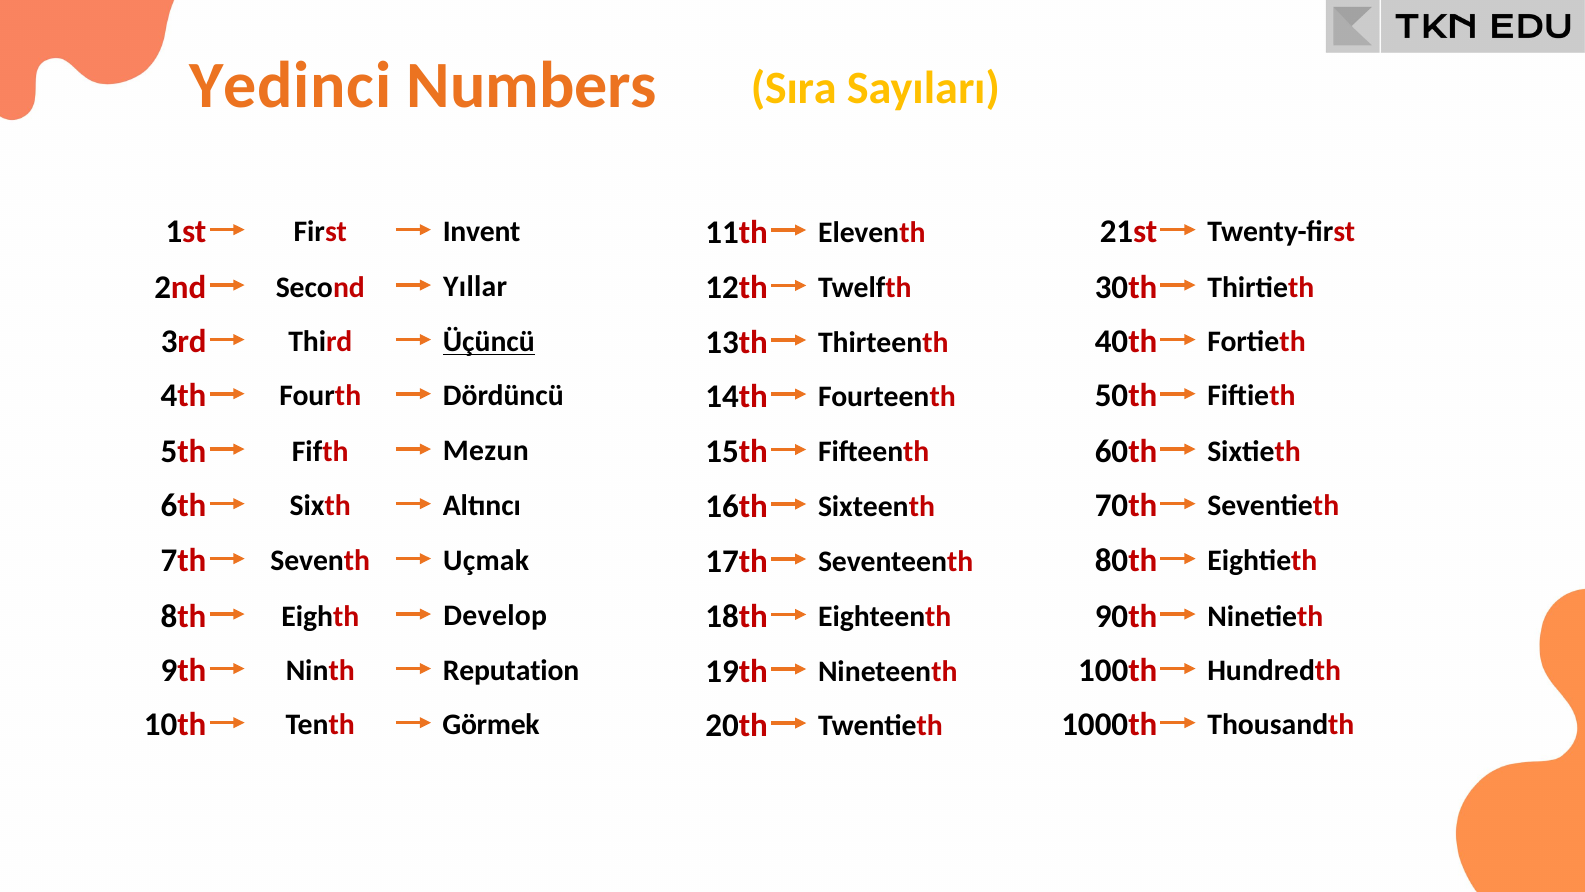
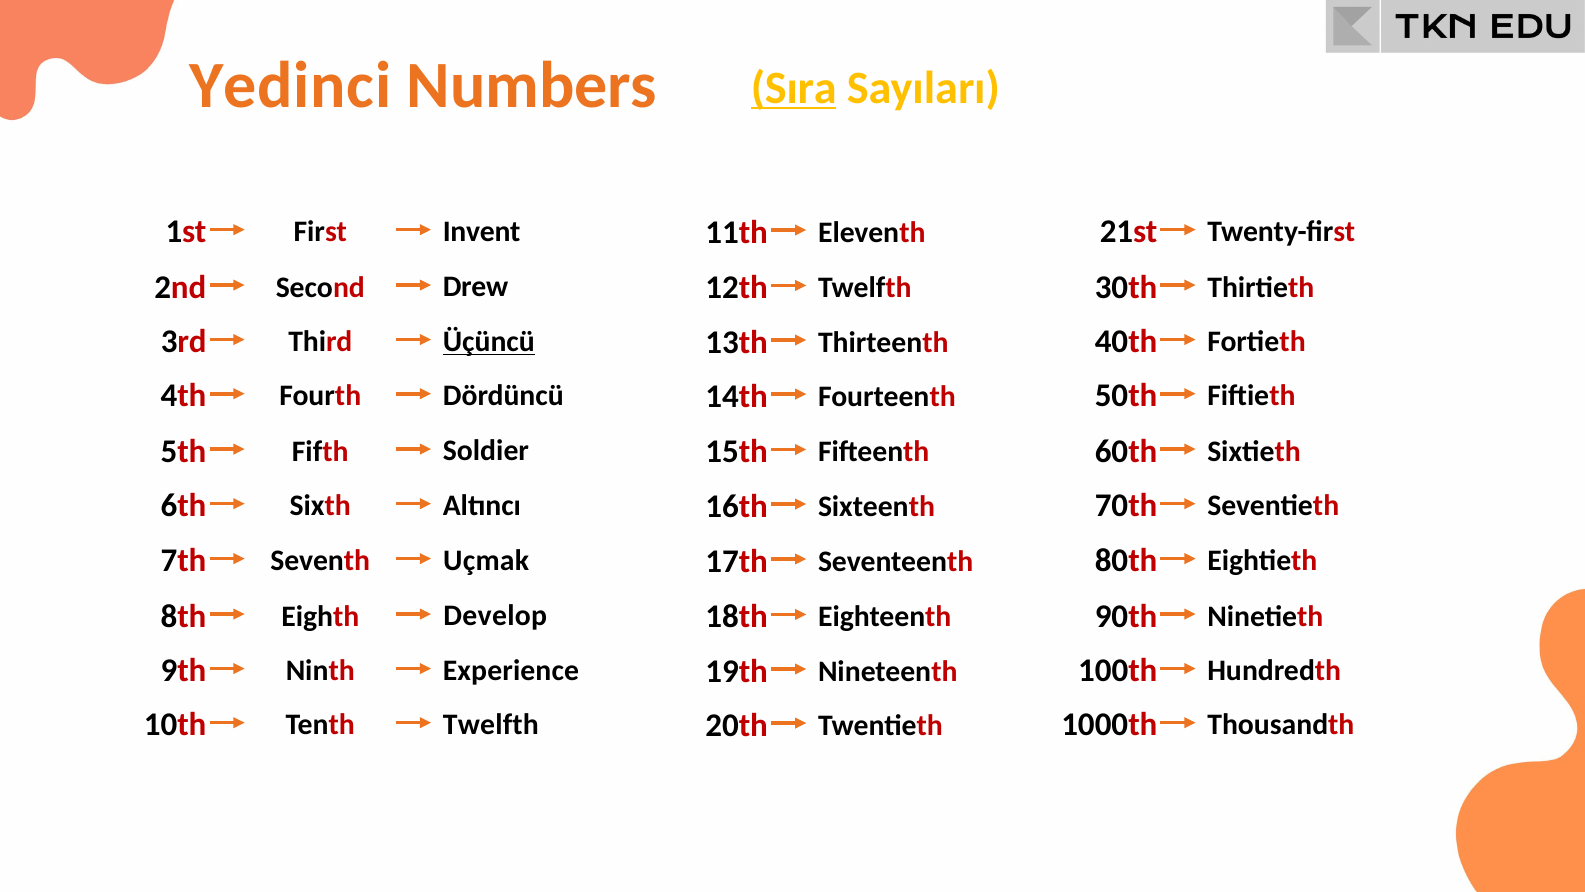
Sıra underline: none -> present
Yıllar: Yıllar -> Drew
Mezun: Mezun -> Soldier
Reputation: Reputation -> Experience
Tenth Görmek: Görmek -> Twelfth
